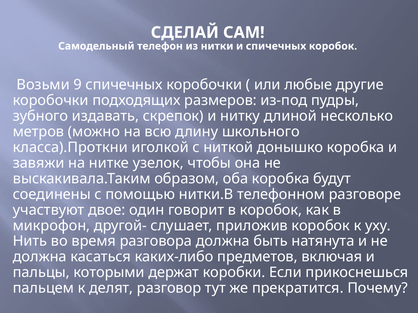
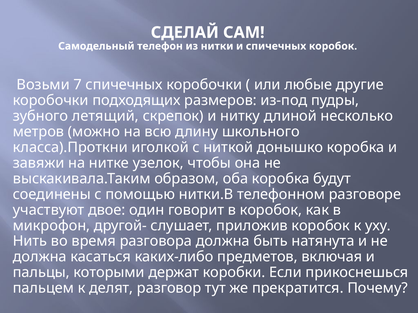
9: 9 -> 7
издавать: издавать -> летящий
